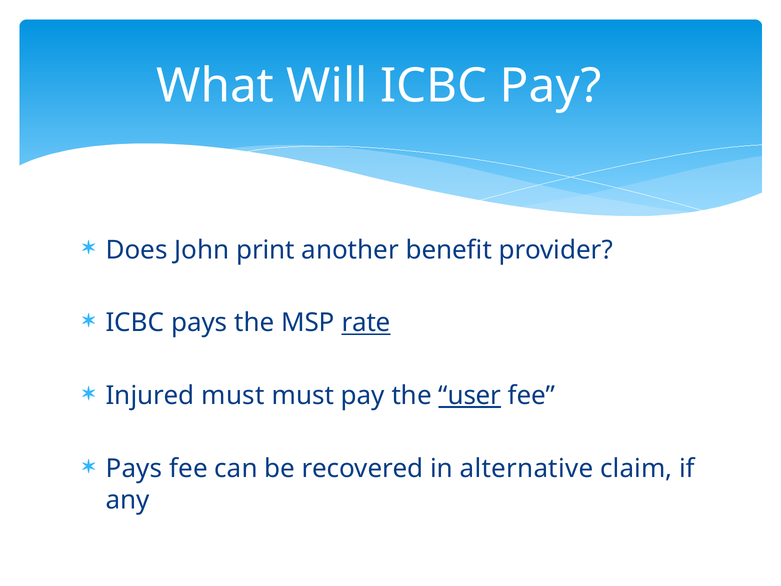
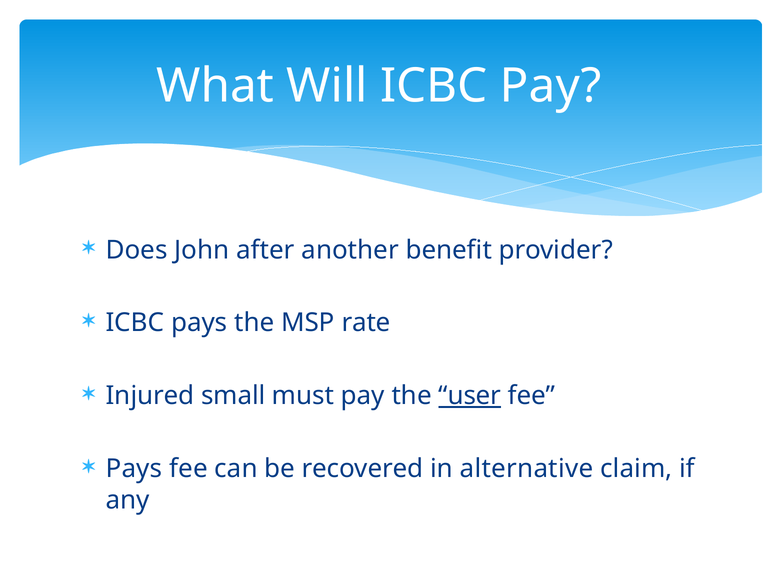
print: print -> after
rate underline: present -> none
Injured must: must -> small
